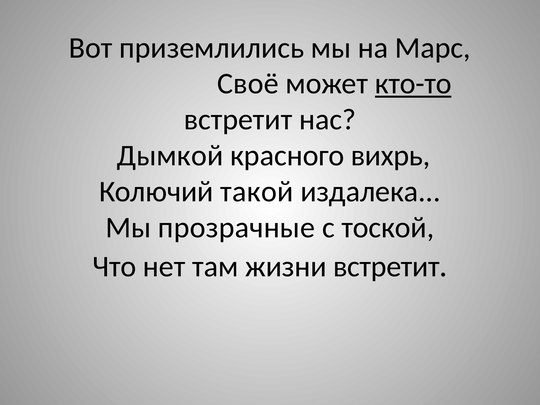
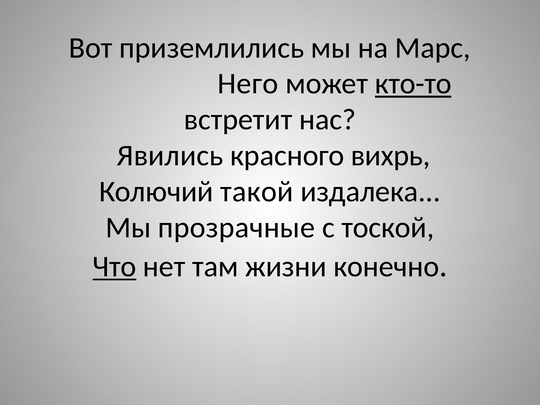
Своё: Своё -> Него
Дымкой: Дымкой -> Явились
Что underline: none -> present
жизни встретит: встретит -> конечно
